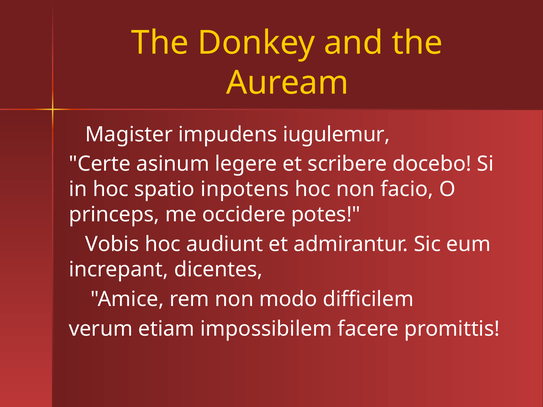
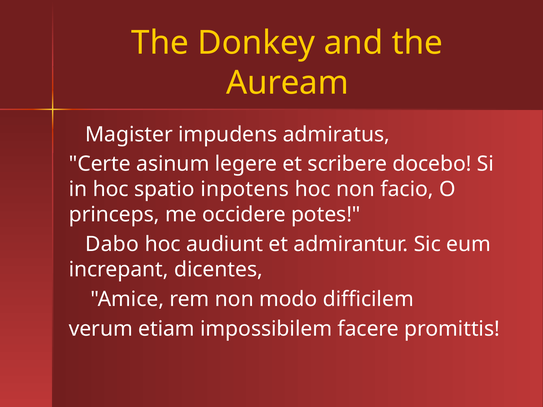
iugulemur: iugulemur -> admiratus
Vobis: Vobis -> Dabo
